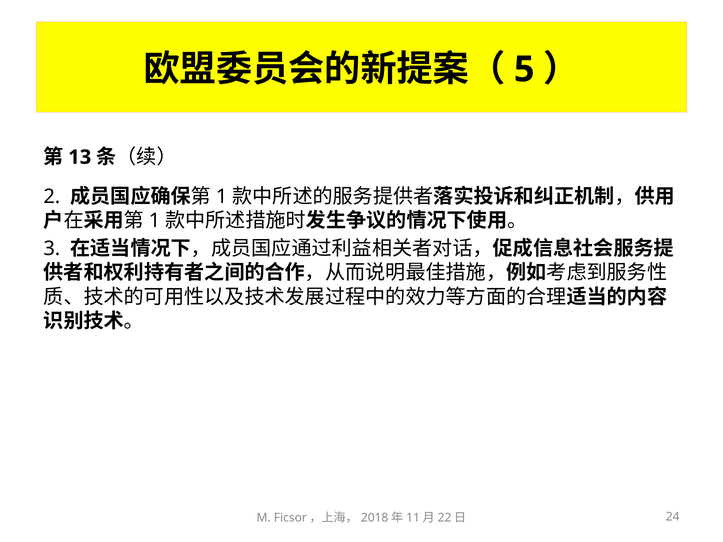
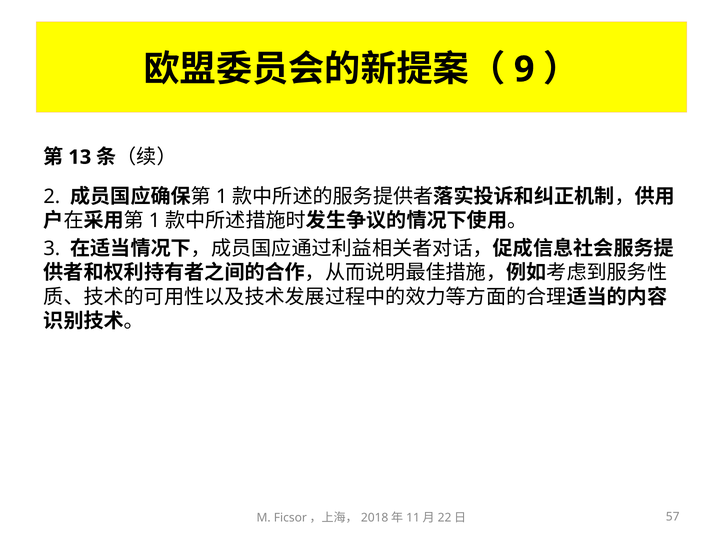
5: 5 -> 9
24: 24 -> 57
